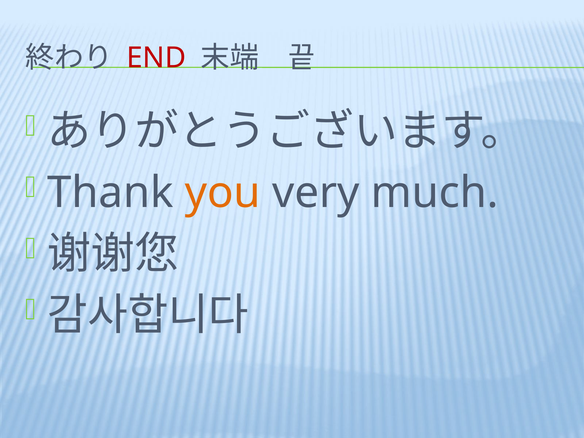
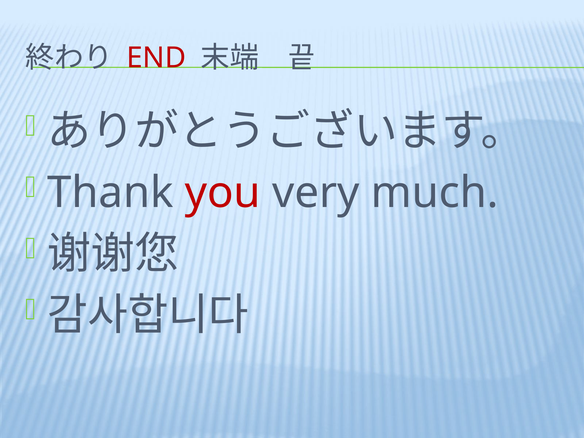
you colour: orange -> red
